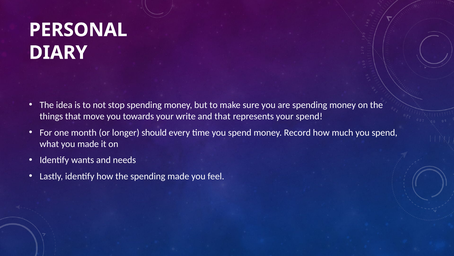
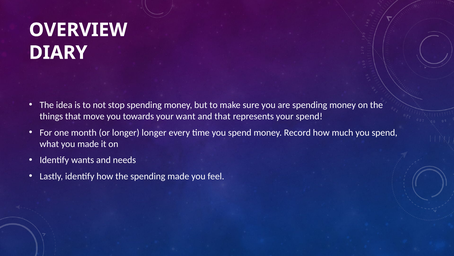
PERSONAL: PERSONAL -> OVERVIEW
write: write -> want
longer should: should -> longer
